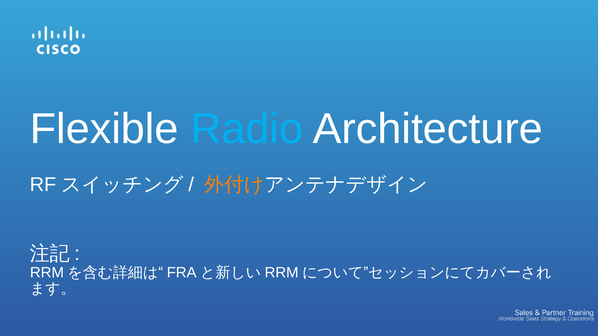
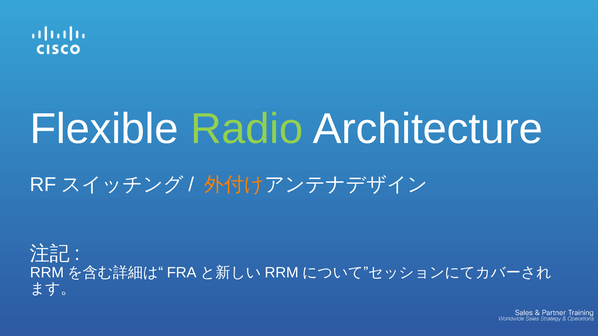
Radio colour: light blue -> light green
